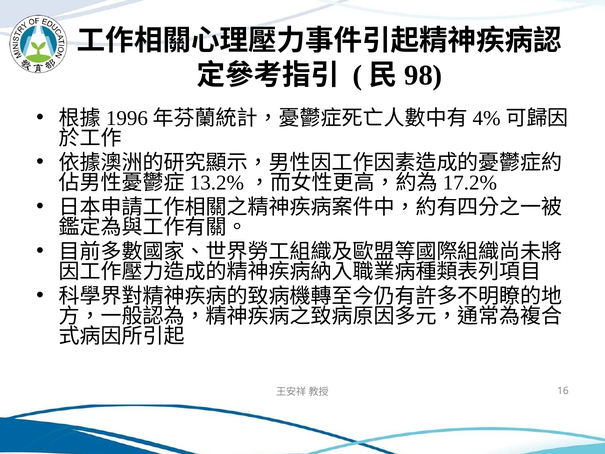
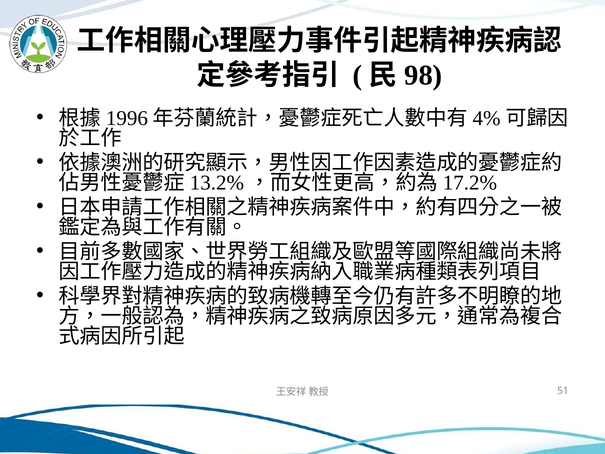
16: 16 -> 51
